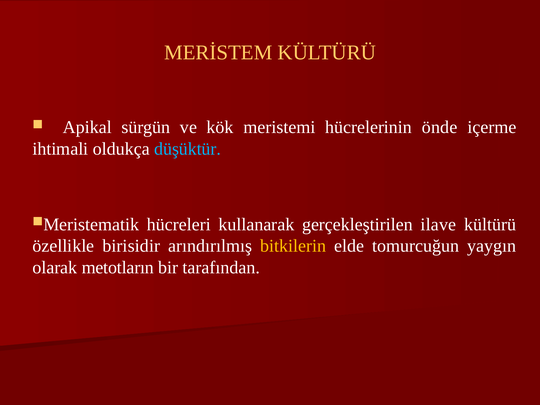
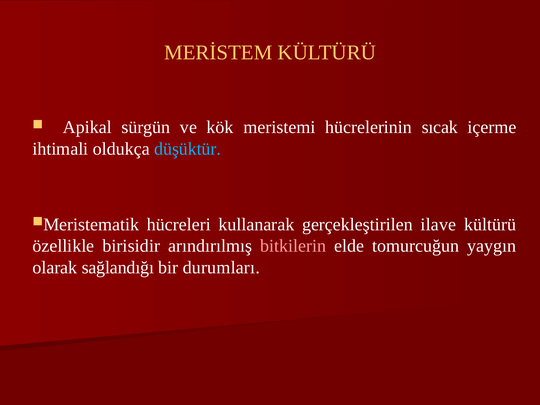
önde: önde -> sıcak
bitkilerin colour: yellow -> pink
metotların: metotların -> sağlandığı
tarafından: tarafından -> durumları
